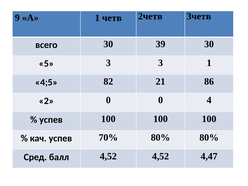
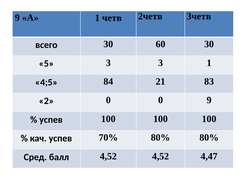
39: 39 -> 60
82: 82 -> 84
86: 86 -> 83
0 4: 4 -> 9
